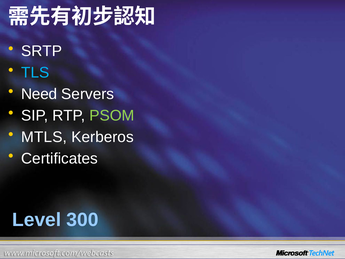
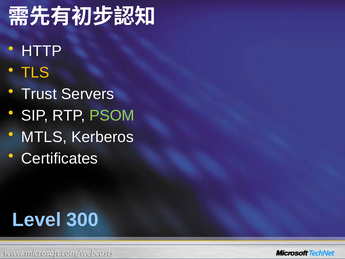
SRTP: SRTP -> HTTP
TLS colour: light blue -> yellow
Need: Need -> Trust
